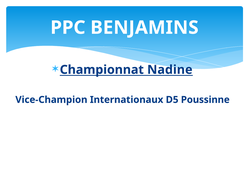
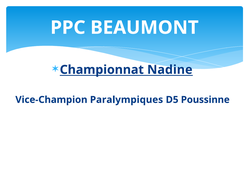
BENJAMINS: BENJAMINS -> BEAUMONT
Internationaux: Internationaux -> Paralympiques
